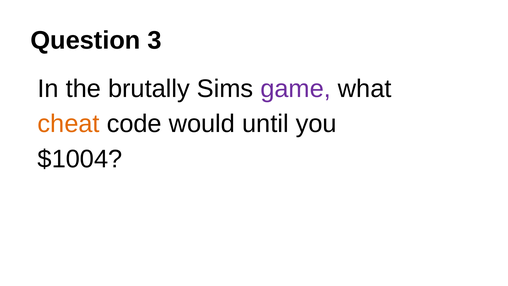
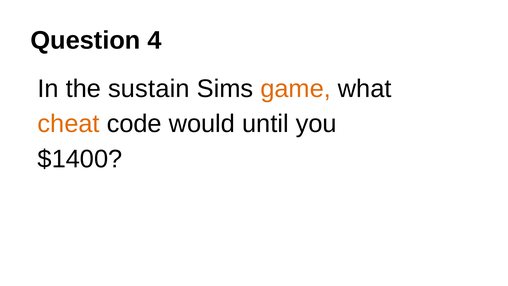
3: 3 -> 4
brutally: brutally -> sustain
game colour: purple -> orange
$1004: $1004 -> $1400
